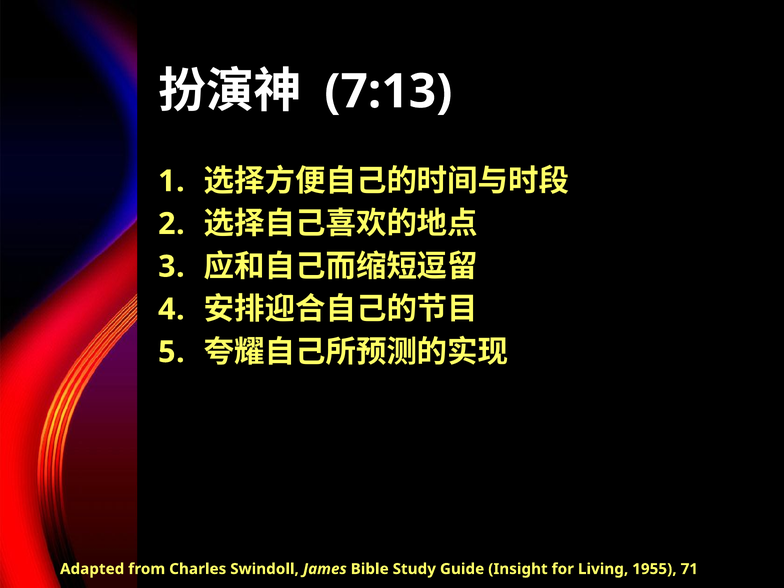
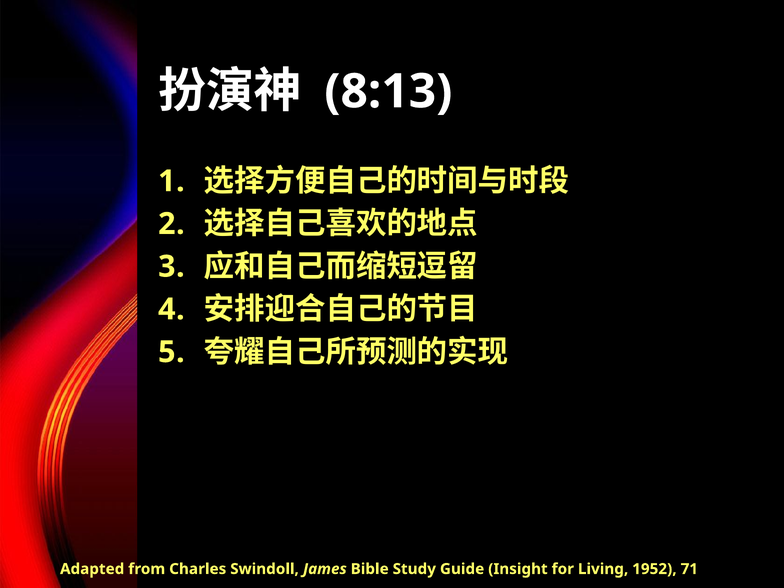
7:13: 7:13 -> 8:13
1955: 1955 -> 1952
